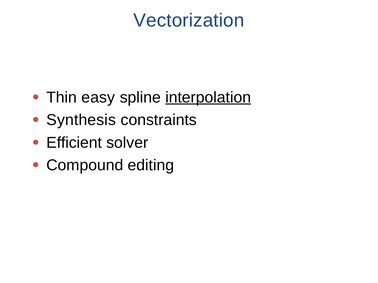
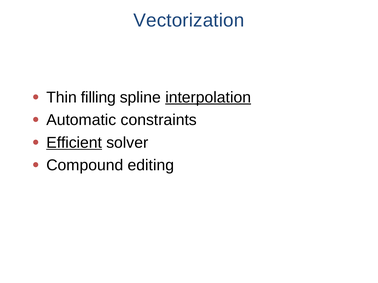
easy: easy -> filling
Synthesis: Synthesis -> Automatic
Efficient underline: none -> present
